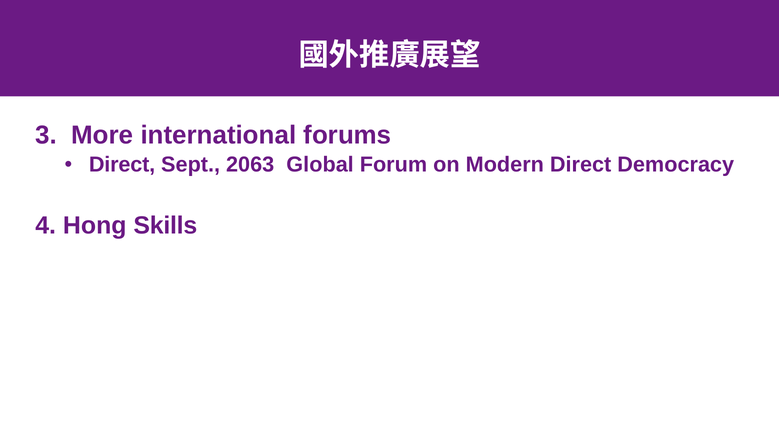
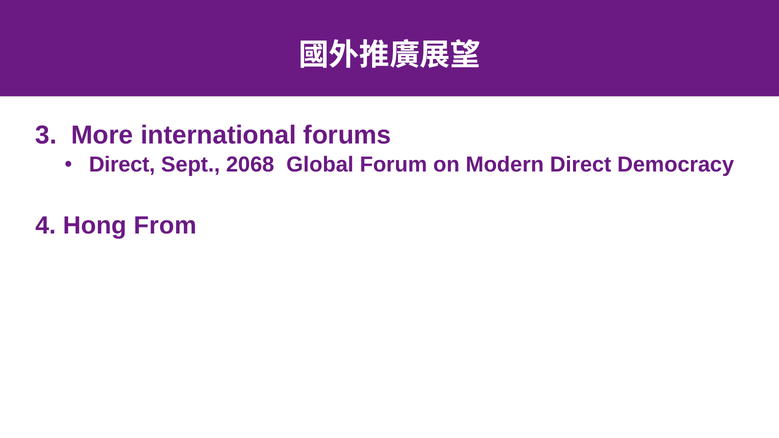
2063: 2063 -> 2068
Skills: Skills -> From
